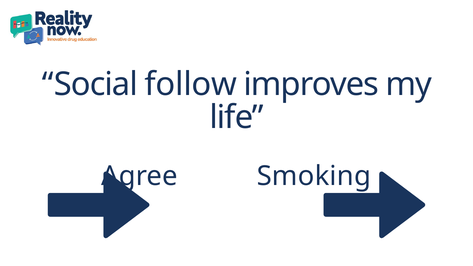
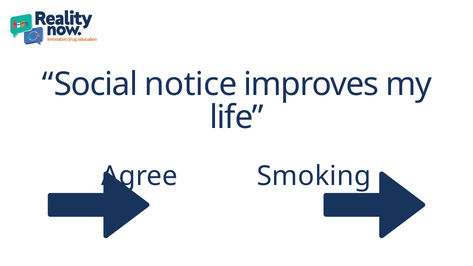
follow: follow -> notice
